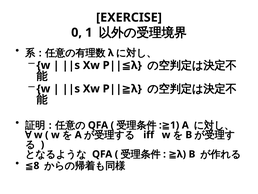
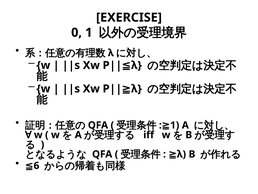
8: 8 -> 6
